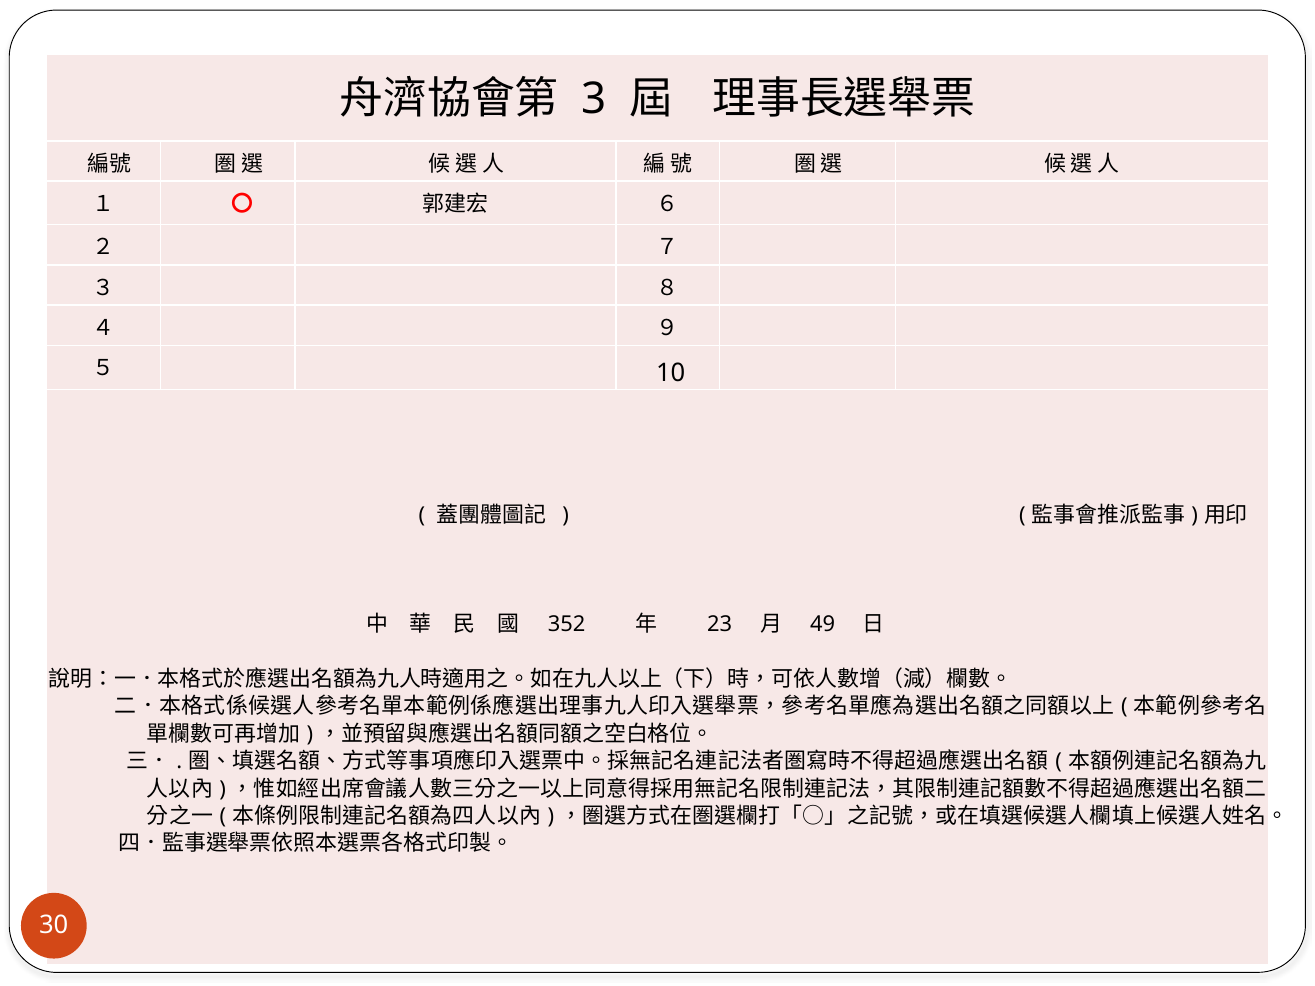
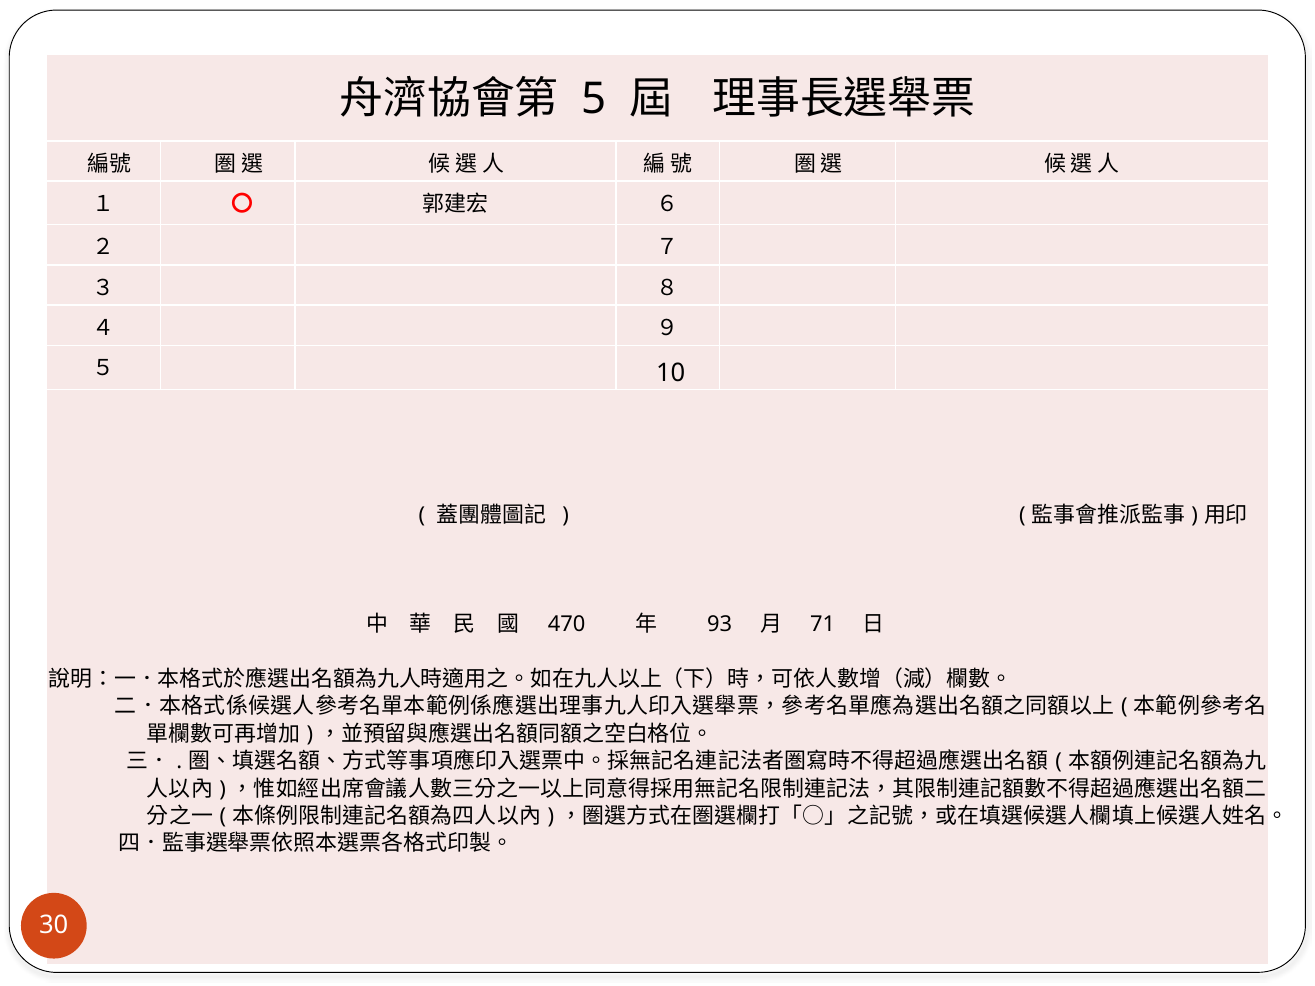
3: 3 -> 5
352: 352 -> 470
23: 23 -> 93
49: 49 -> 71
